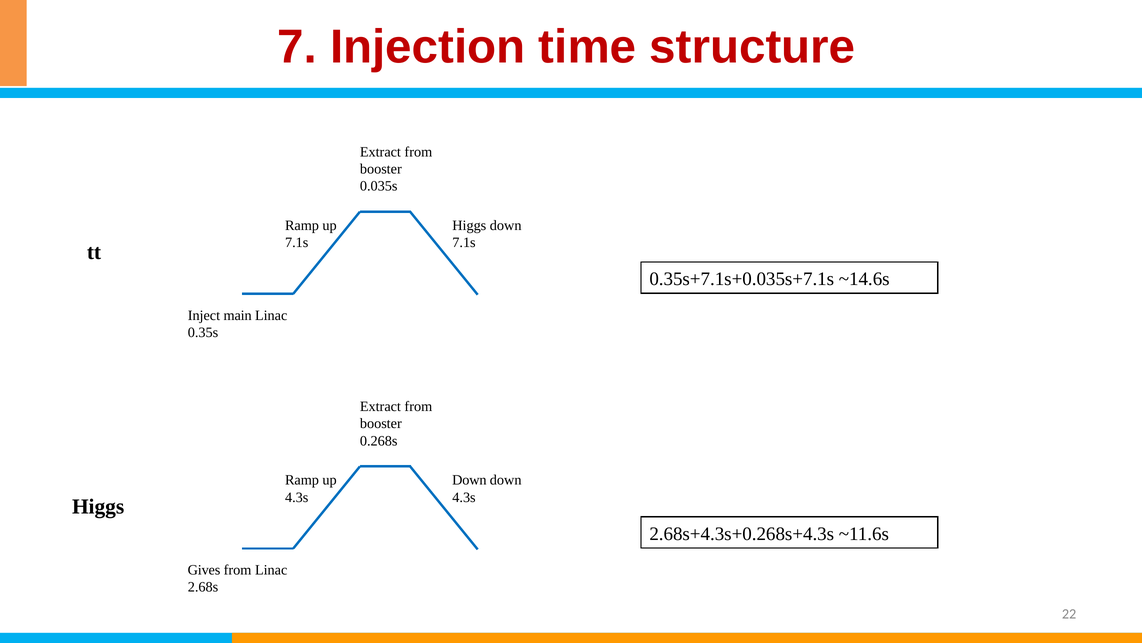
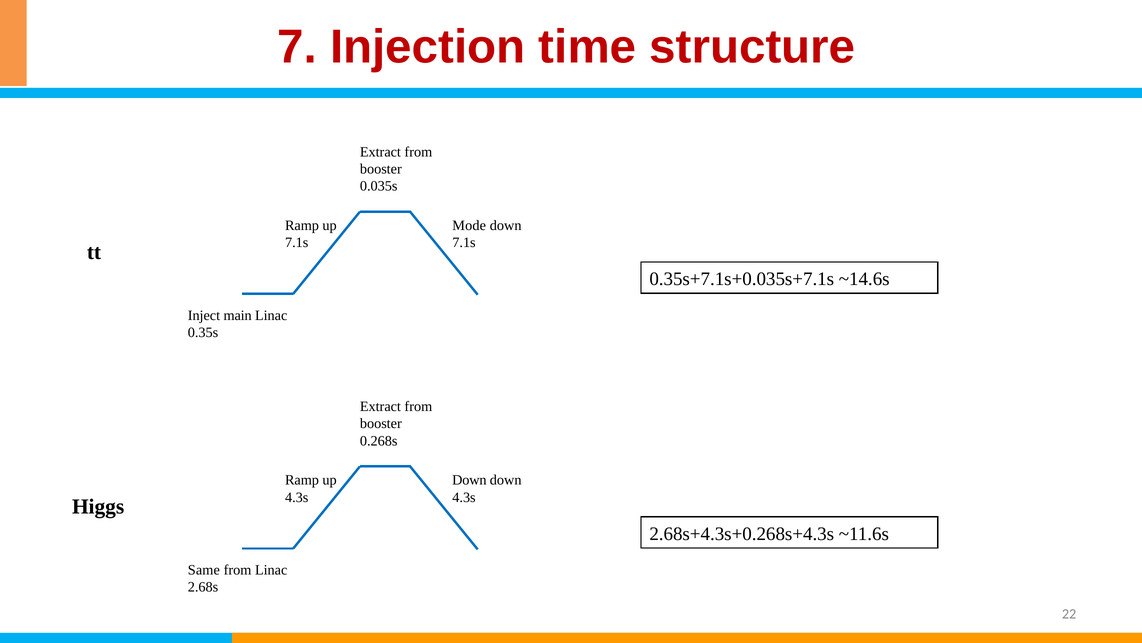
Higgs at (469, 225): Higgs -> Mode
Gives: Gives -> Same
